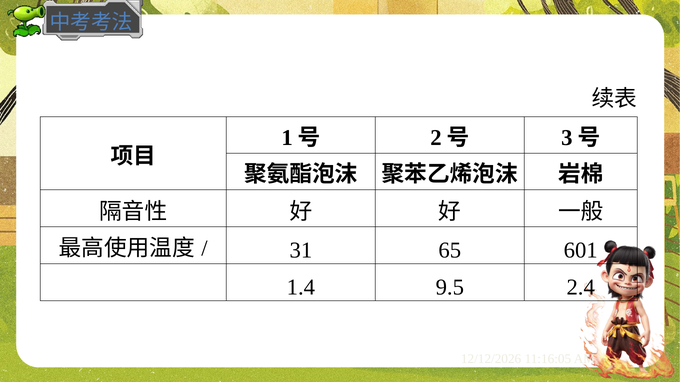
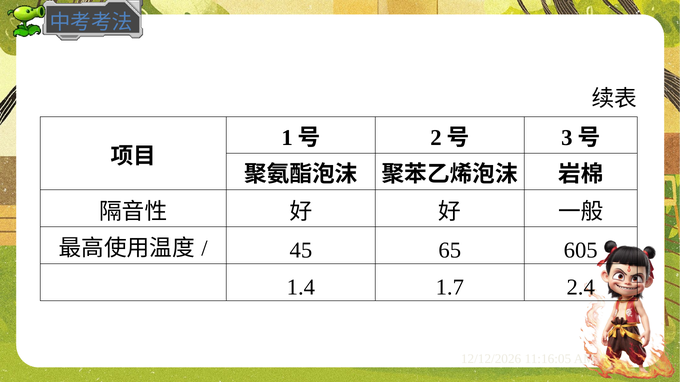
31: 31 -> 45
601: 601 -> 605
9.5: 9.5 -> 1.7
